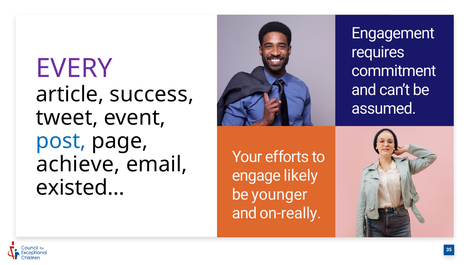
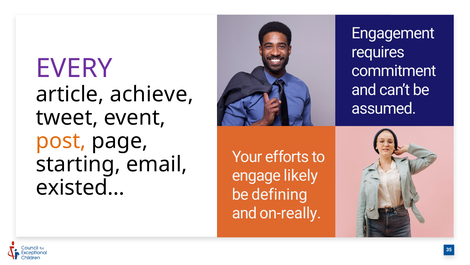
success: success -> achieve
post colour: blue -> orange
achieve: achieve -> starting
younger: younger -> defining
